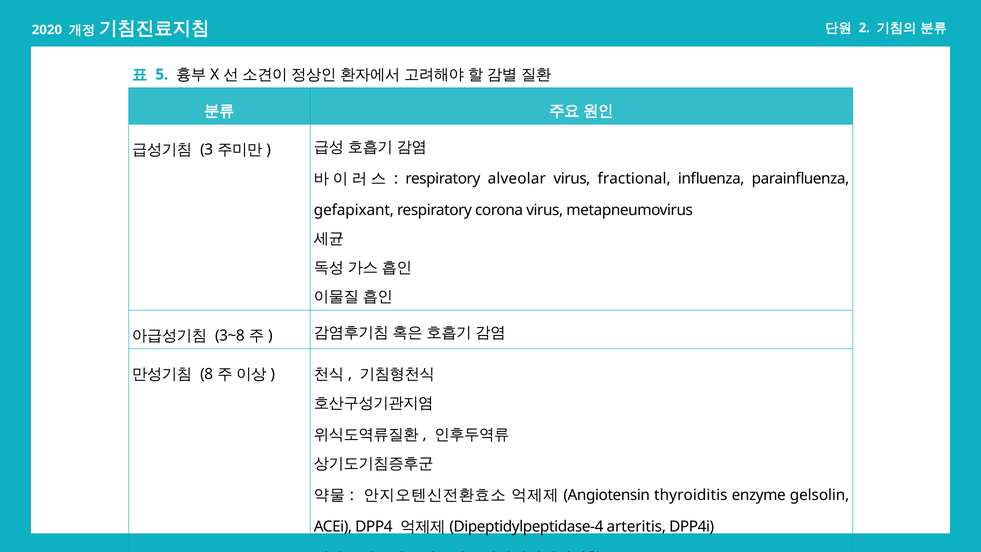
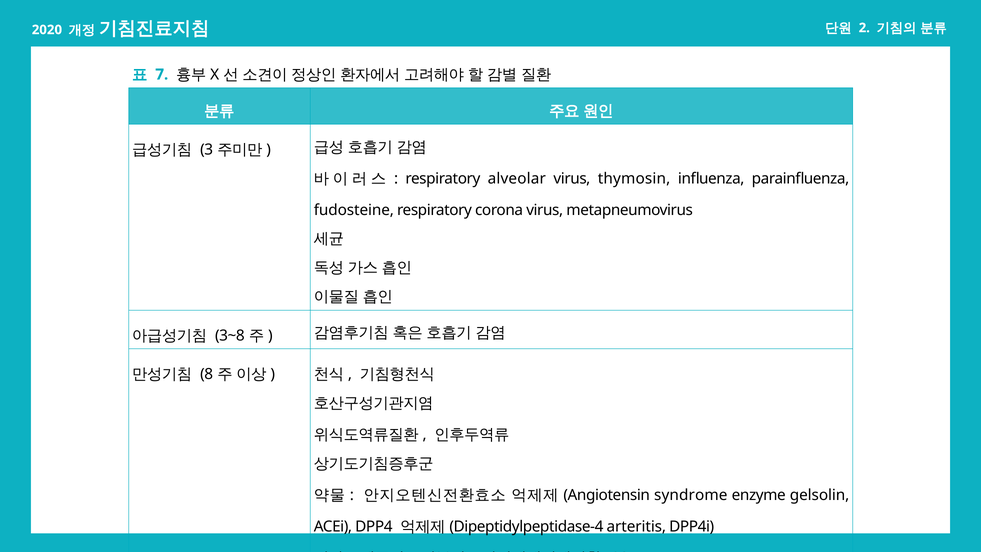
5: 5 -> 7
fractional: fractional -> thymosin
gefapixant: gefapixant -> fudosteine
thyroiditis: thyroiditis -> syndrome
